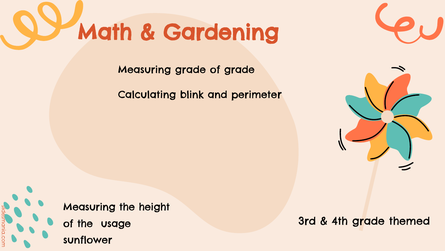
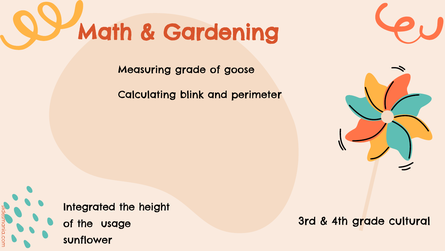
of grade: grade -> goose
Measuring at (89, 207): Measuring -> Integrated
themed: themed -> cultural
